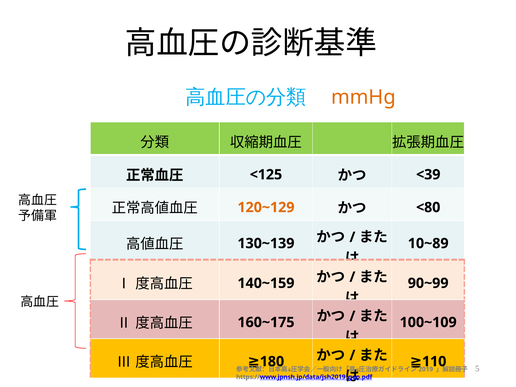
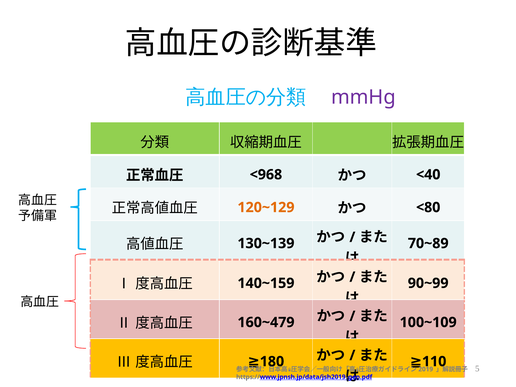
mmHg colour: orange -> purple
<125: <125 -> <968
<39: <39 -> <40
10~89: 10~89 -> 70~89
160~175: 160~175 -> 160~479
